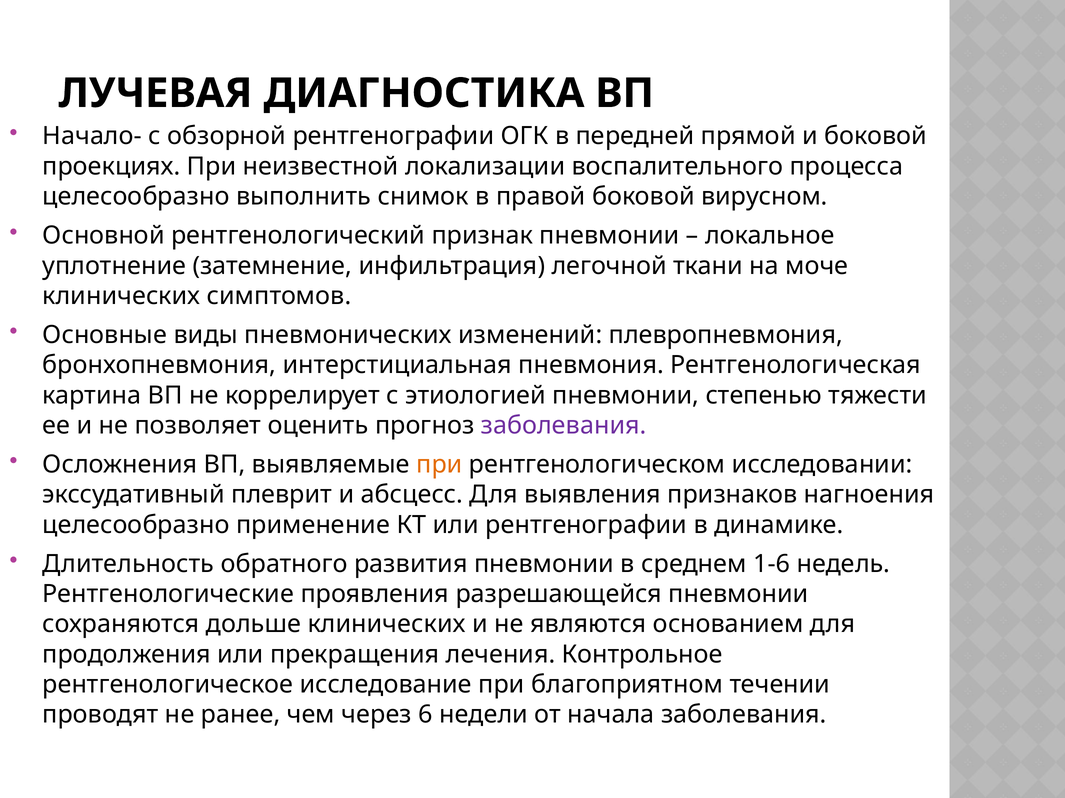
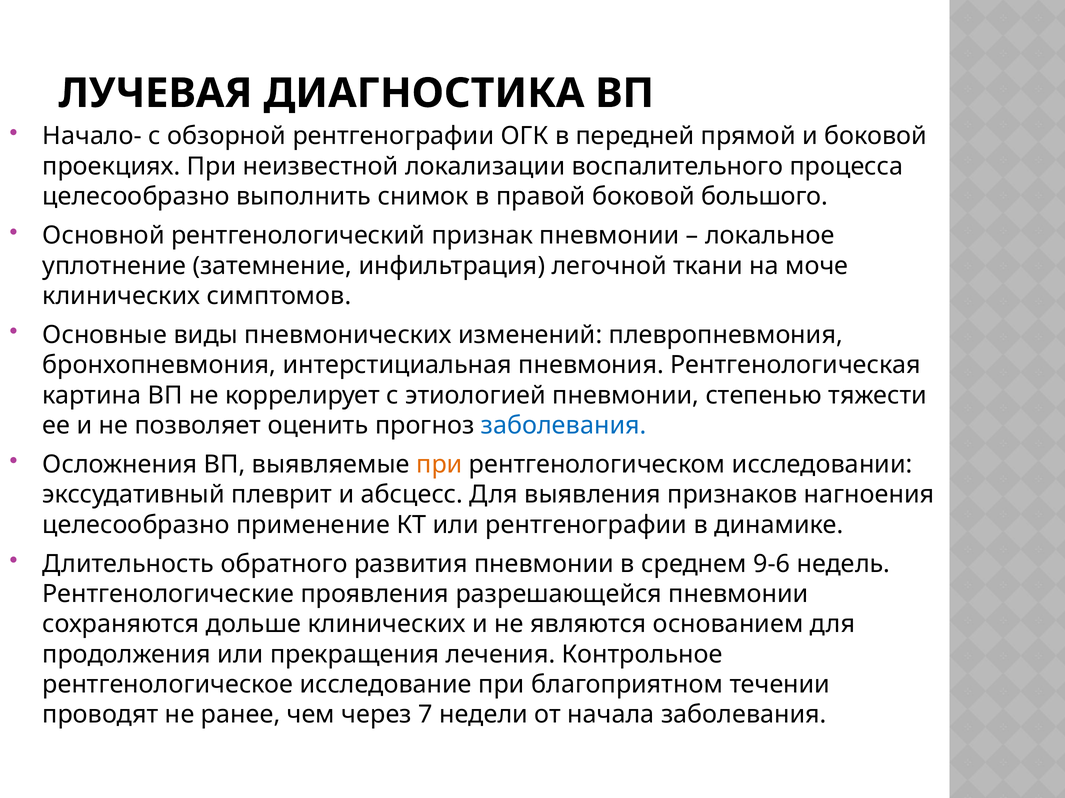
вирусном: вирусном -> большого
заболевания at (564, 426) colour: purple -> blue
1-6: 1-6 -> 9-6
6: 6 -> 7
